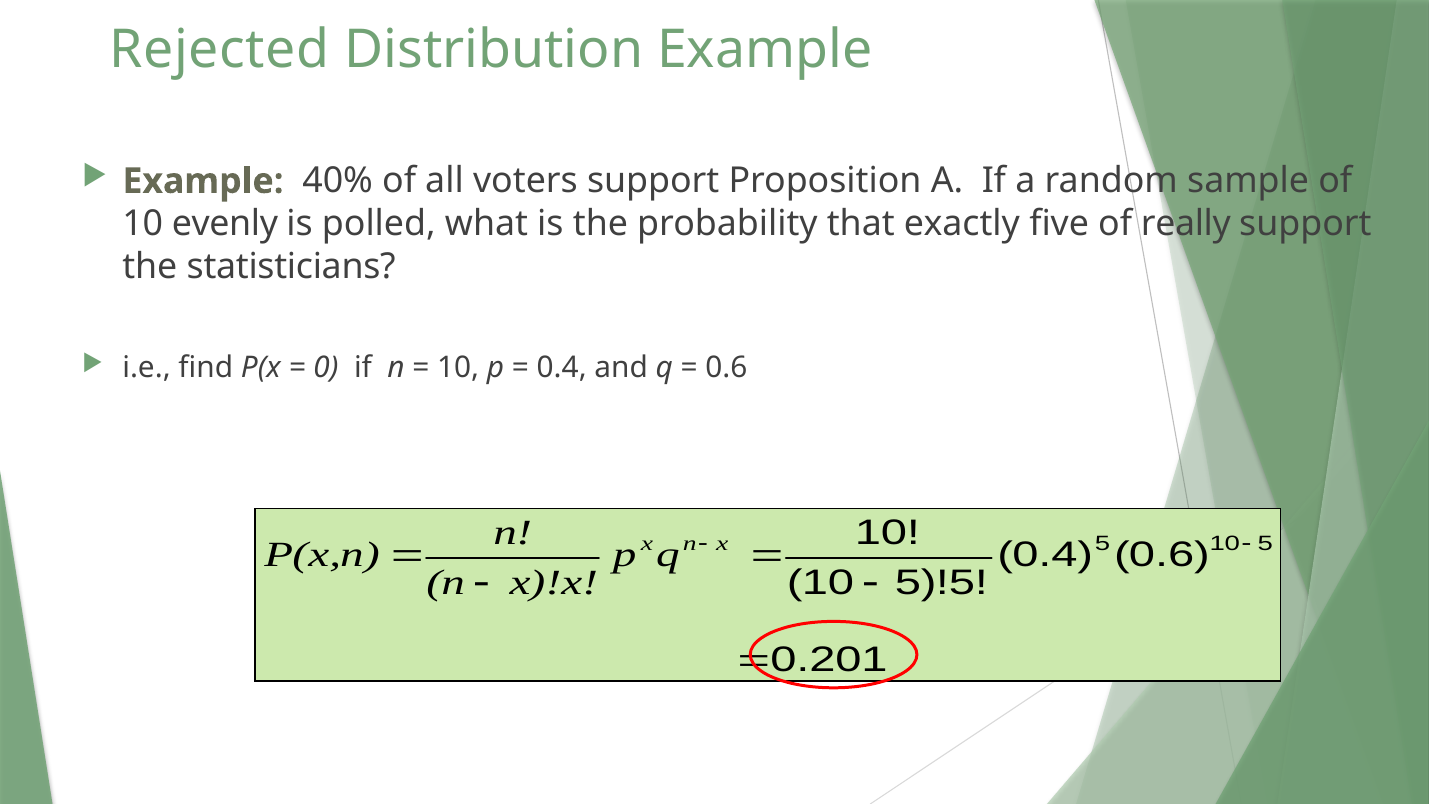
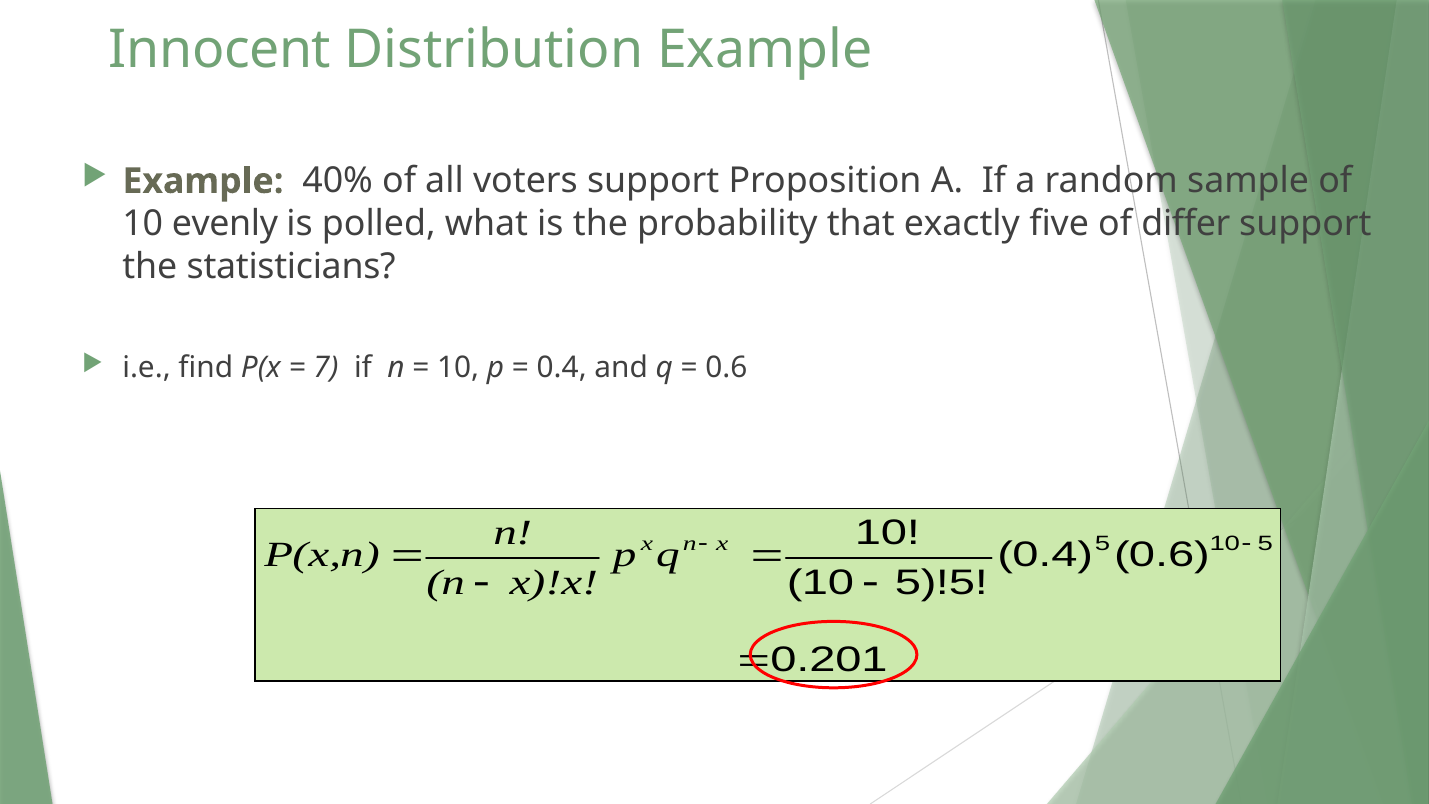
Rejected: Rejected -> Innocent
really: really -> differ
0: 0 -> 7
